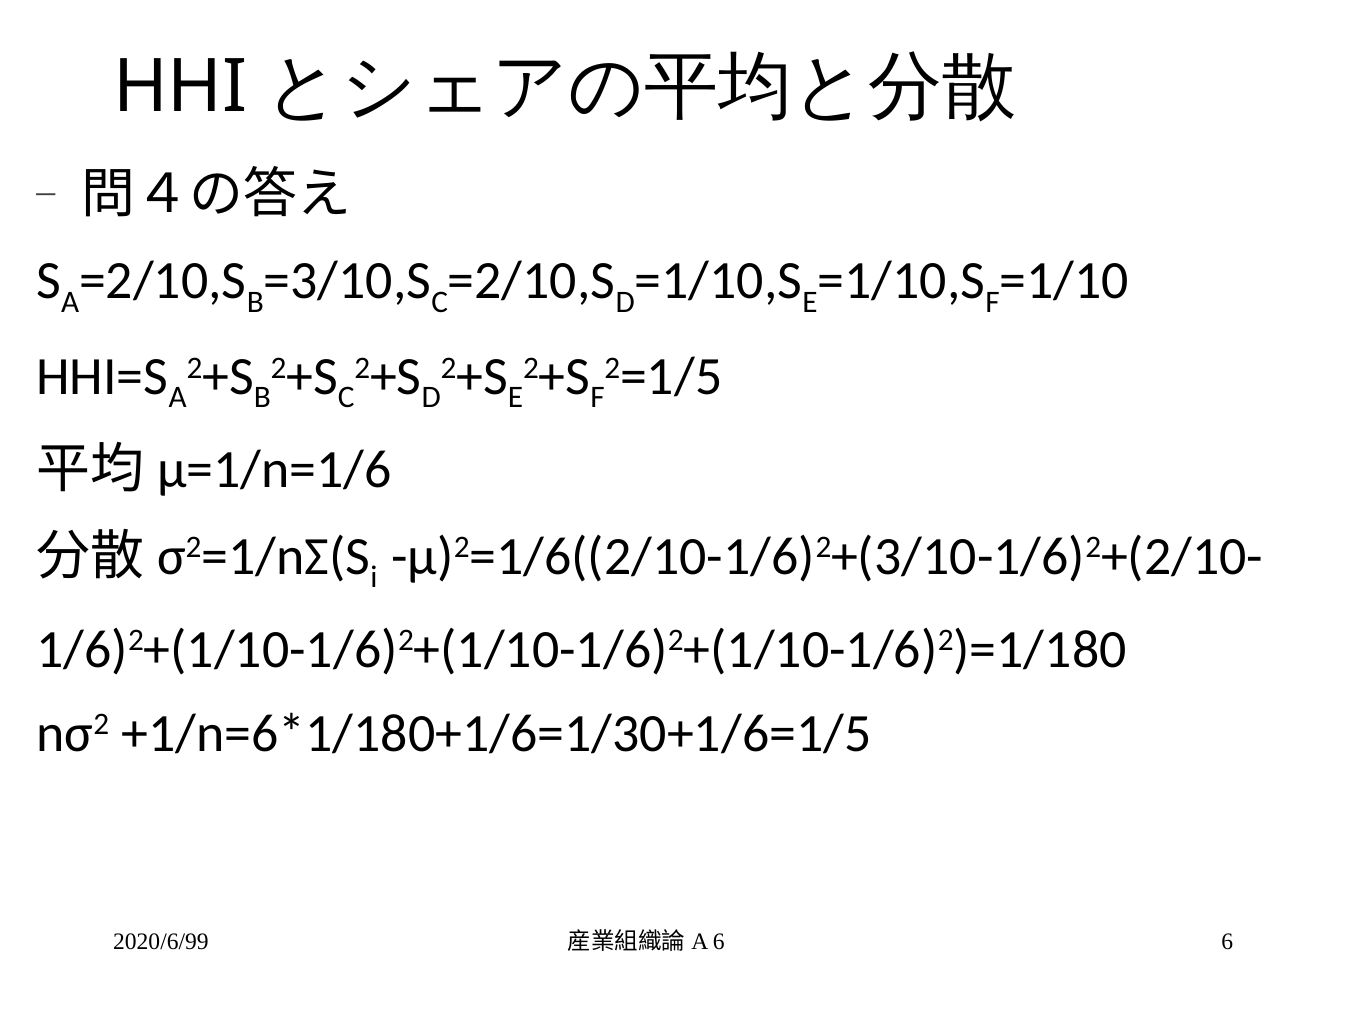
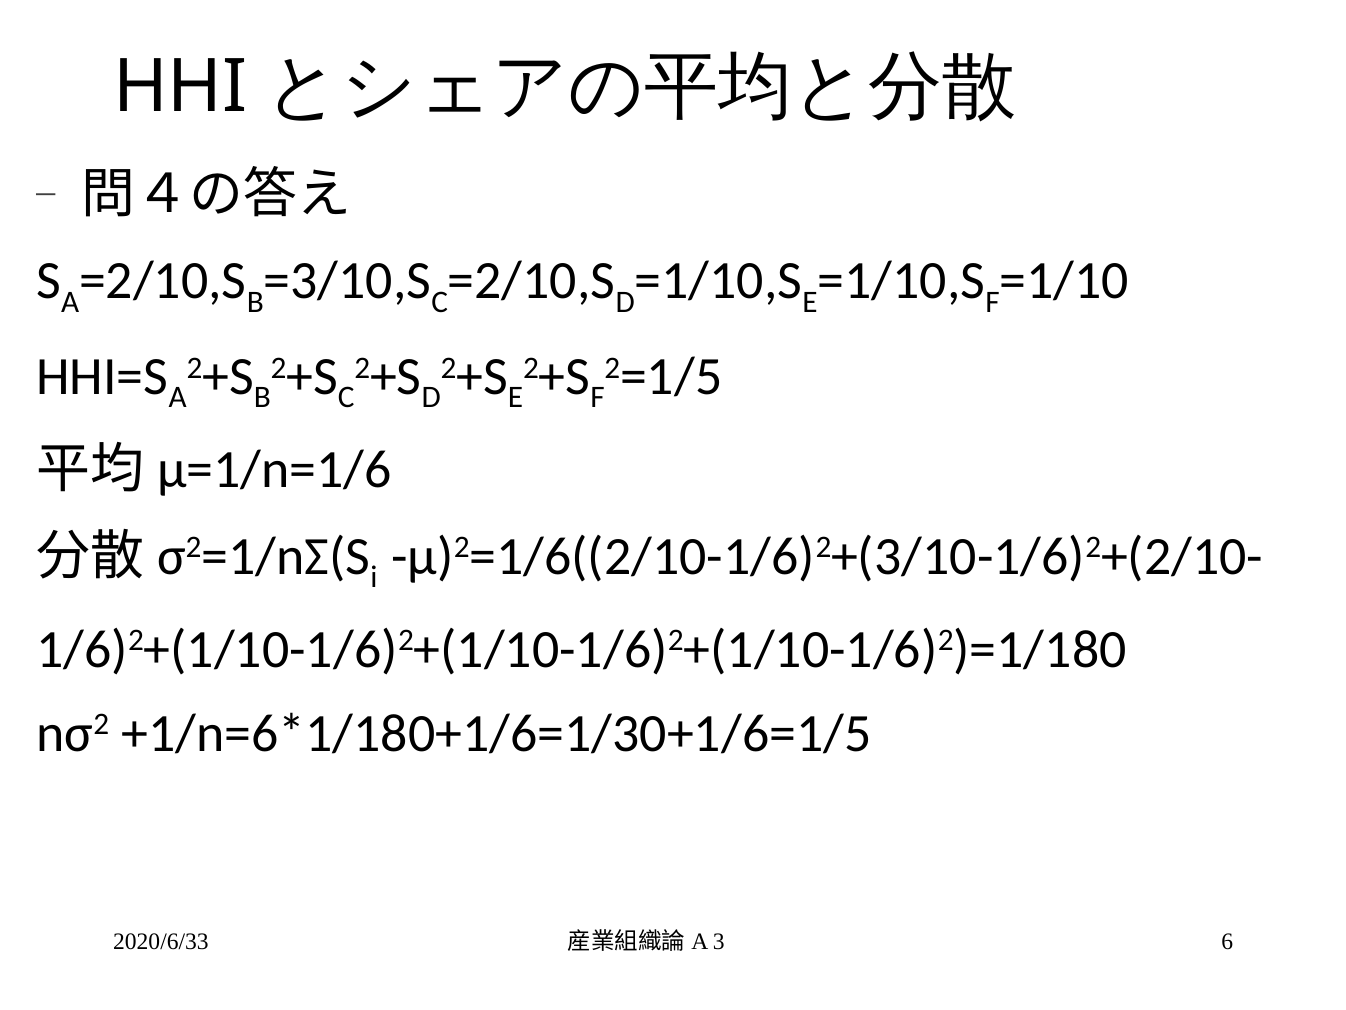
2020/6/99: 2020/6/99 -> 2020/6/33
6 at (719, 942): 6 -> 3
